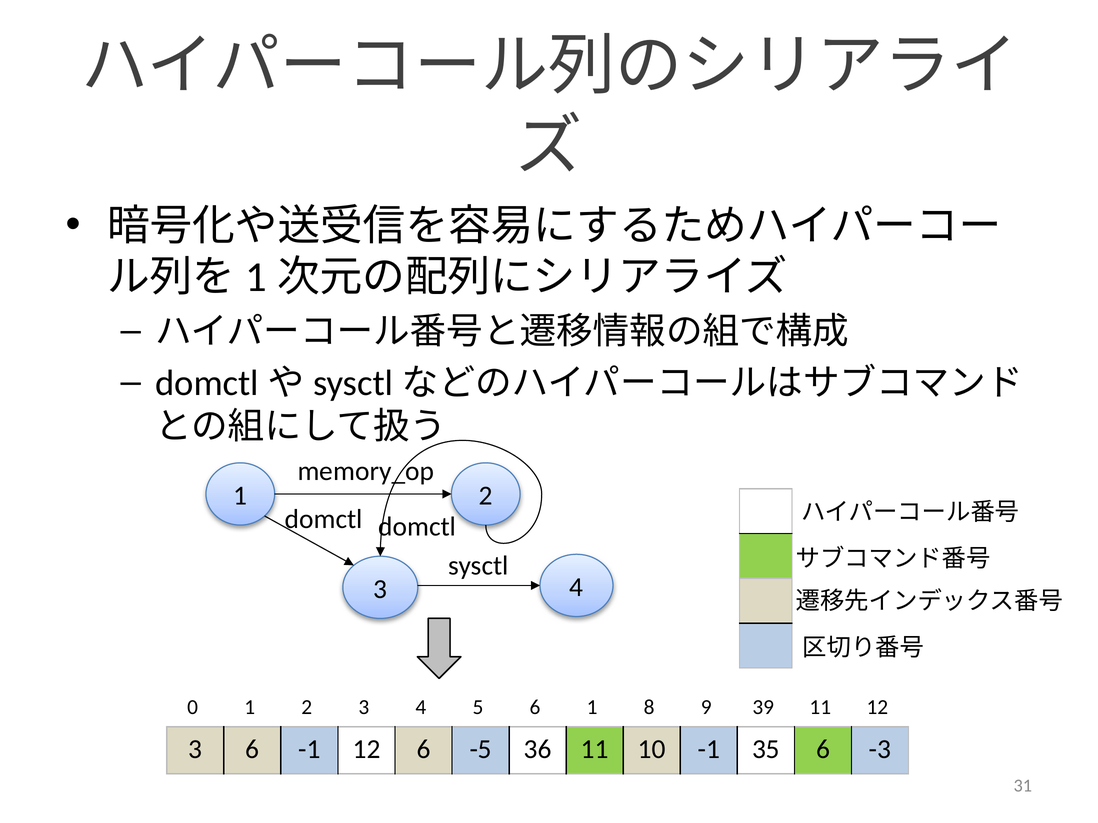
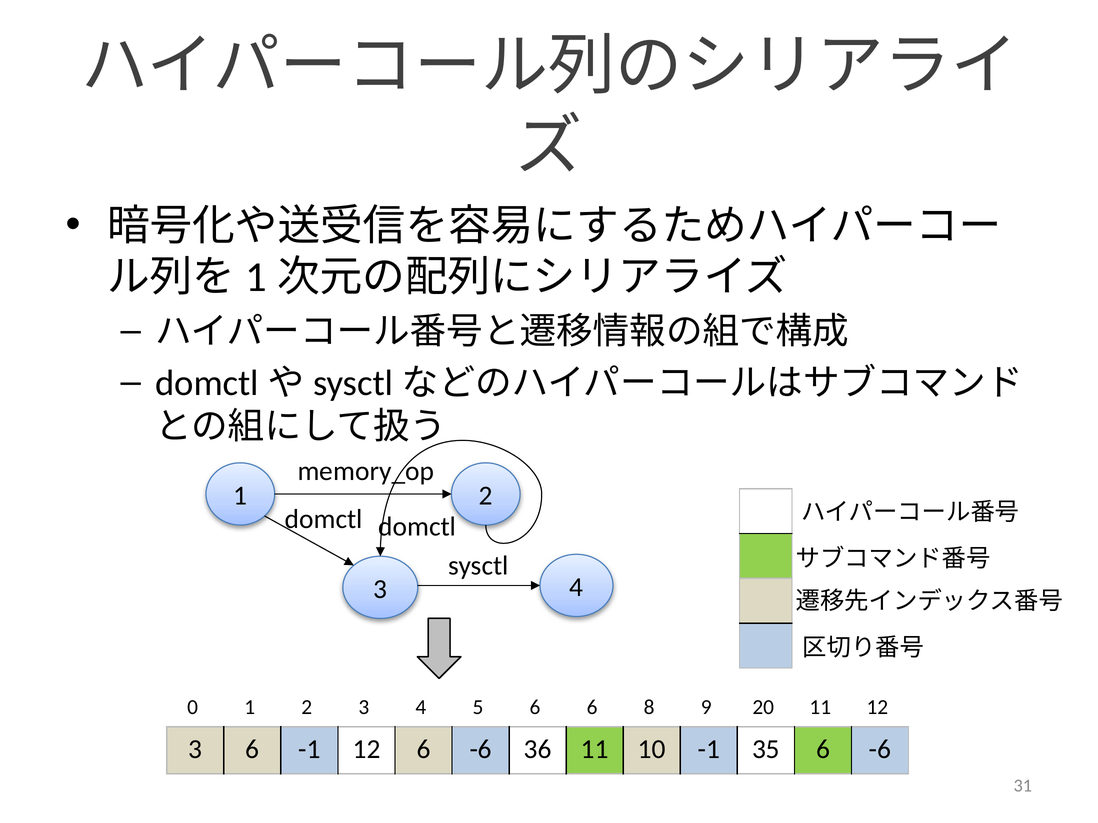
6 1: 1 -> 6
39: 39 -> 20
12 6 -5: -5 -> -6
35 6 -3: -3 -> -6
